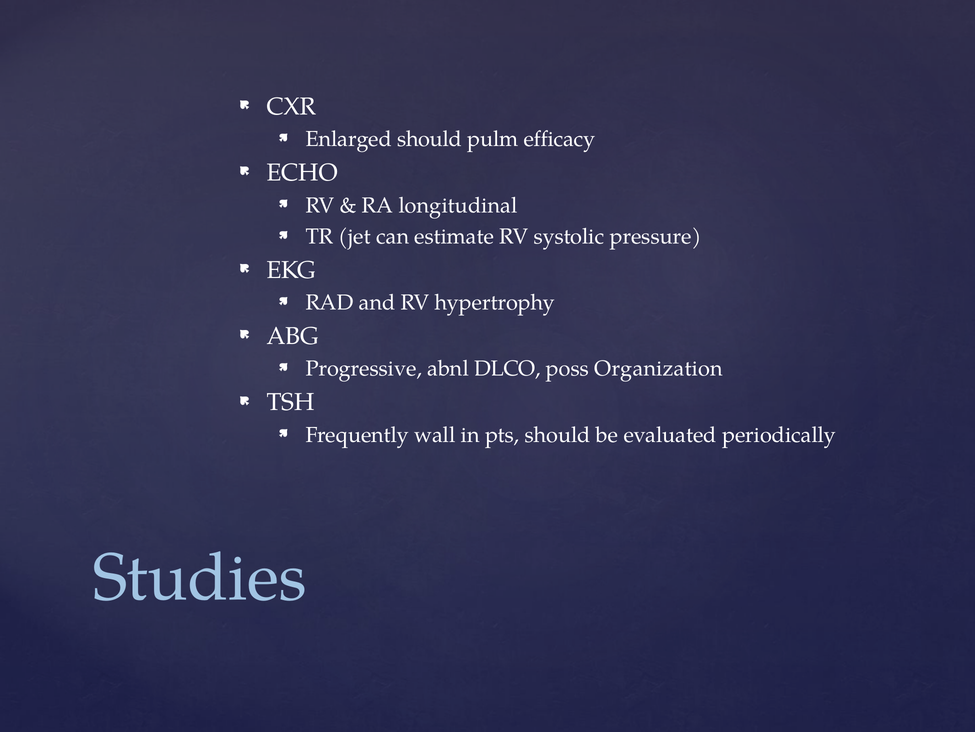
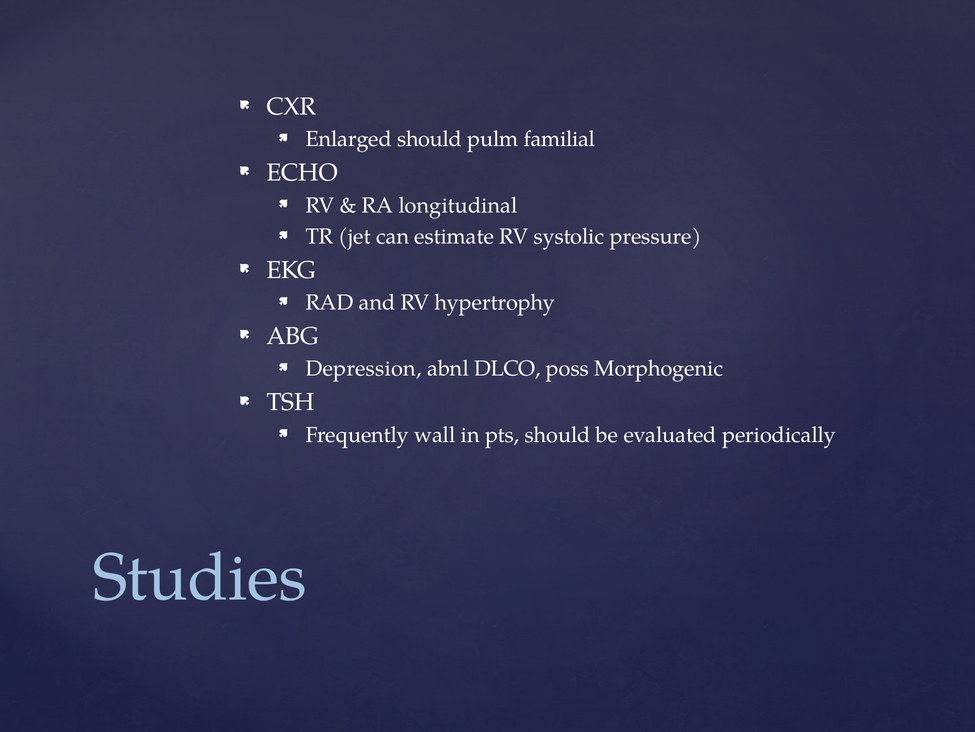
efficacy: efficacy -> familial
Progressive: Progressive -> Depression
Organization: Organization -> Morphogenic
